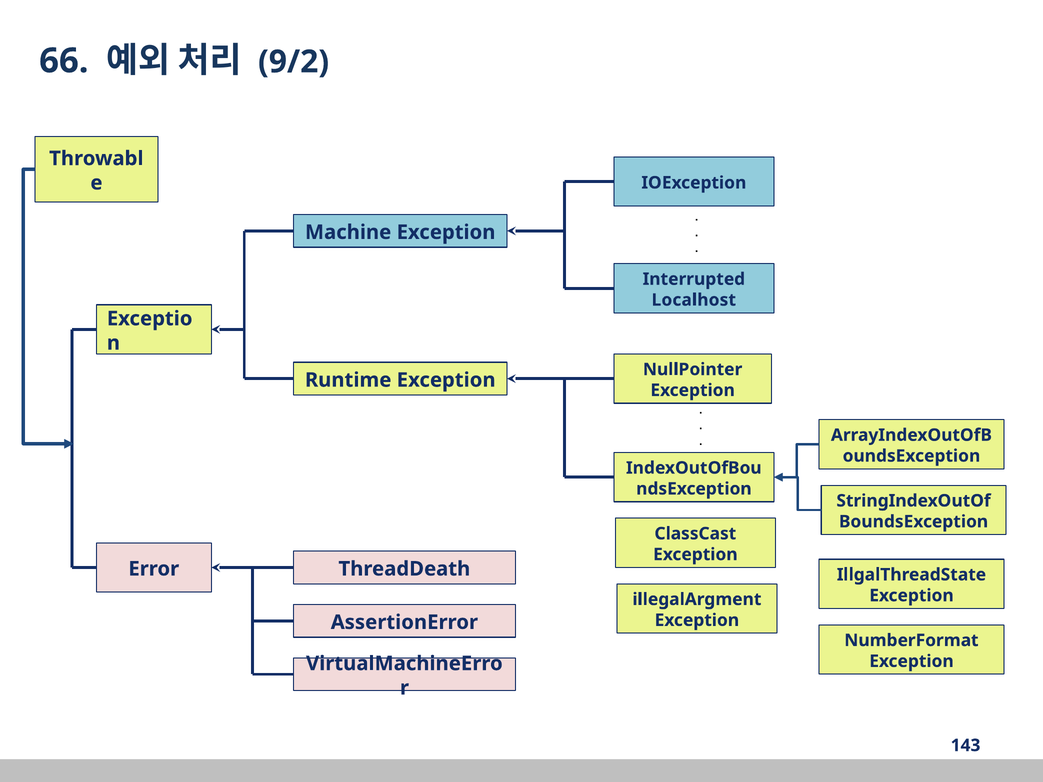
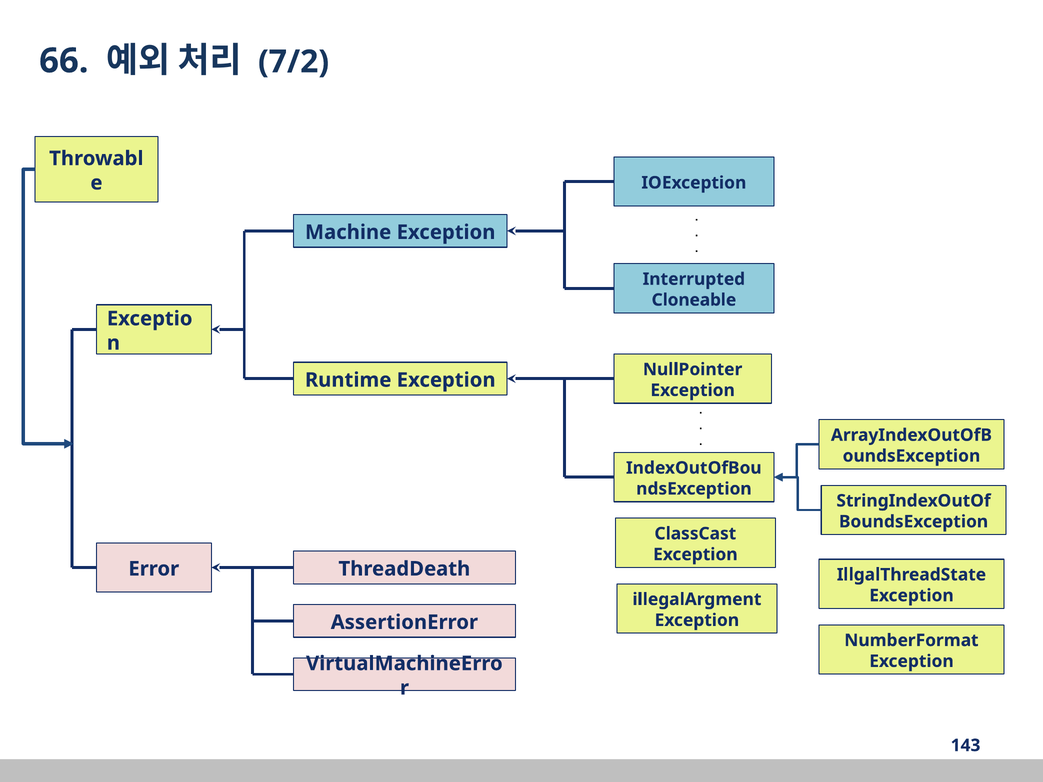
9/2: 9/2 -> 7/2
Localhost: Localhost -> Cloneable
